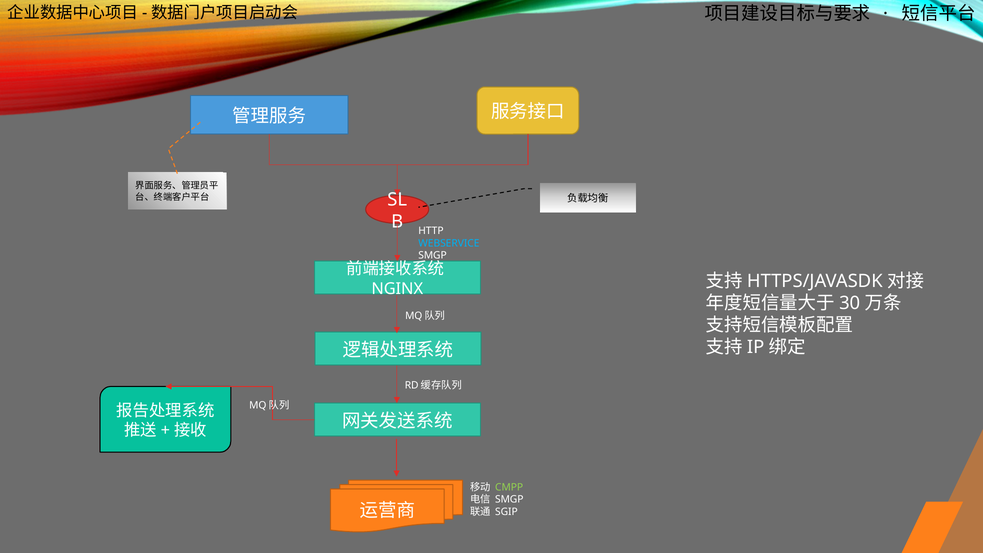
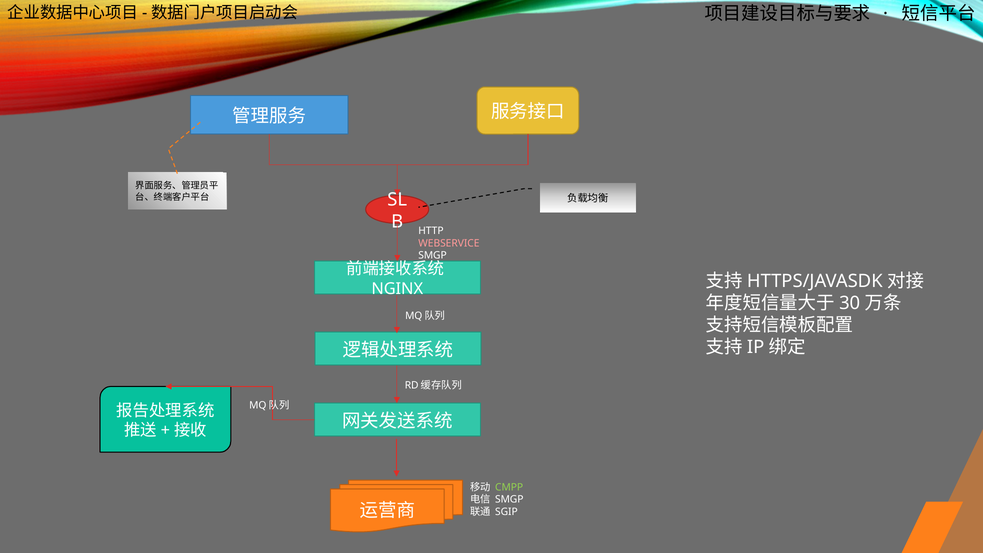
WEBSERVICE colour: light blue -> pink
